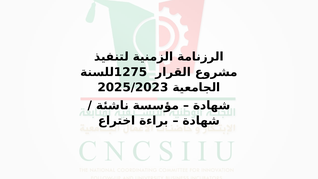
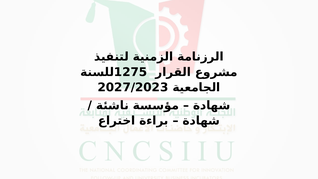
2025/2023: 2025/2023 -> 2027/2023
